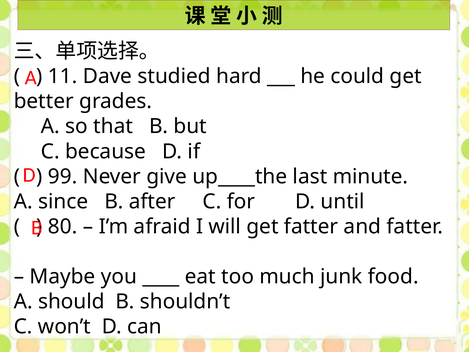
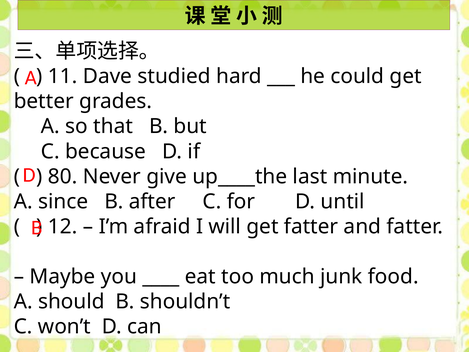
99: 99 -> 80
80: 80 -> 12
